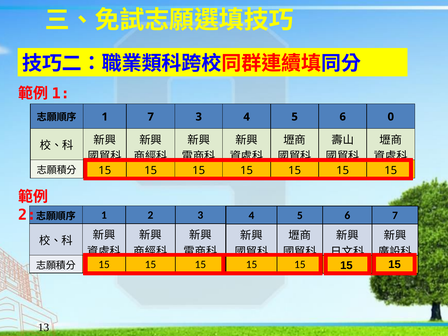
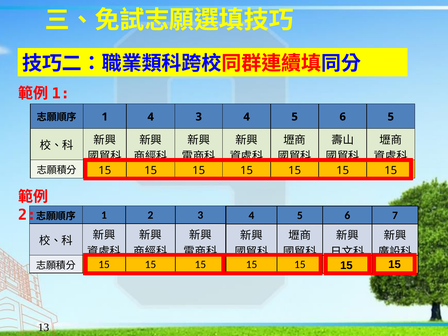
1 7: 7 -> 4
6 0: 0 -> 5
